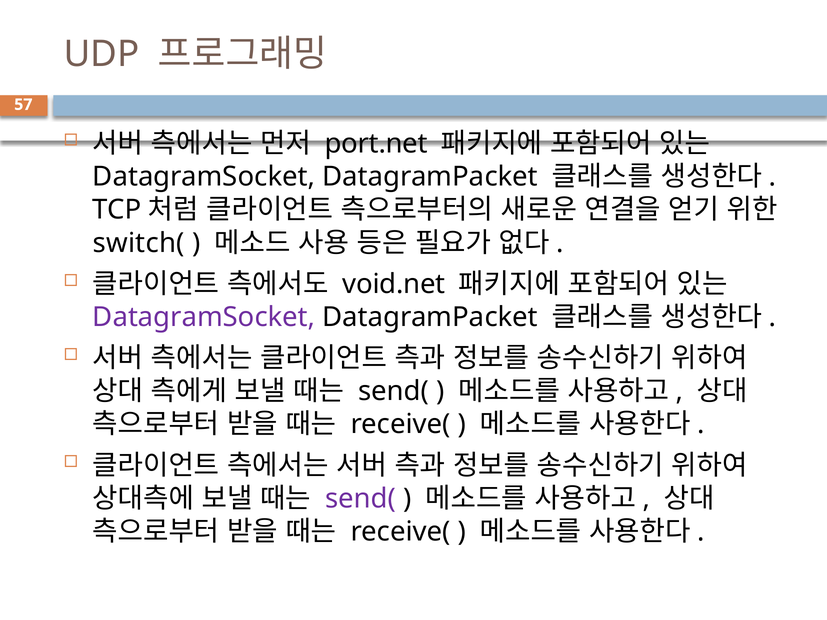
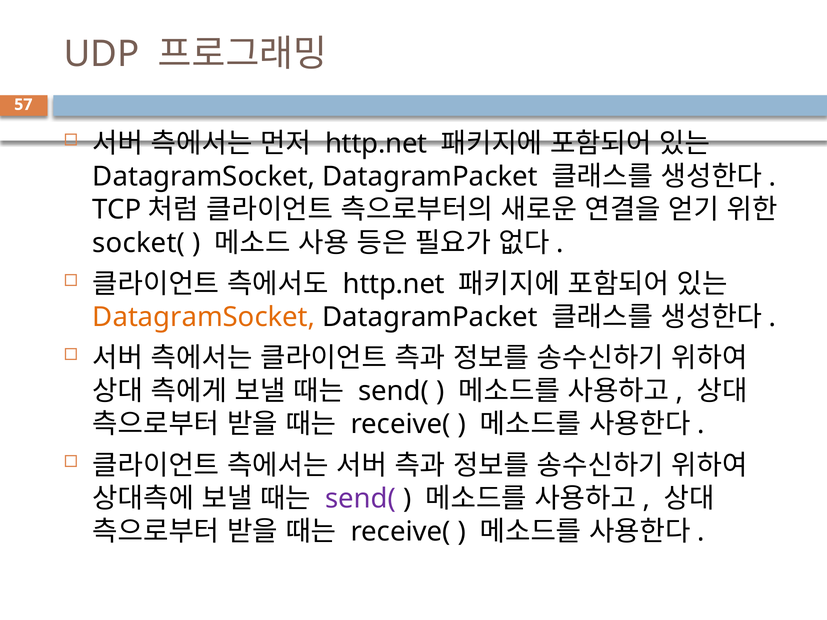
port.net at (376, 144): port.net -> http.net
switch(: switch( -> socket(
void.net at (394, 284): void.net -> http.net
DatagramSocket at (204, 317) colour: purple -> orange
